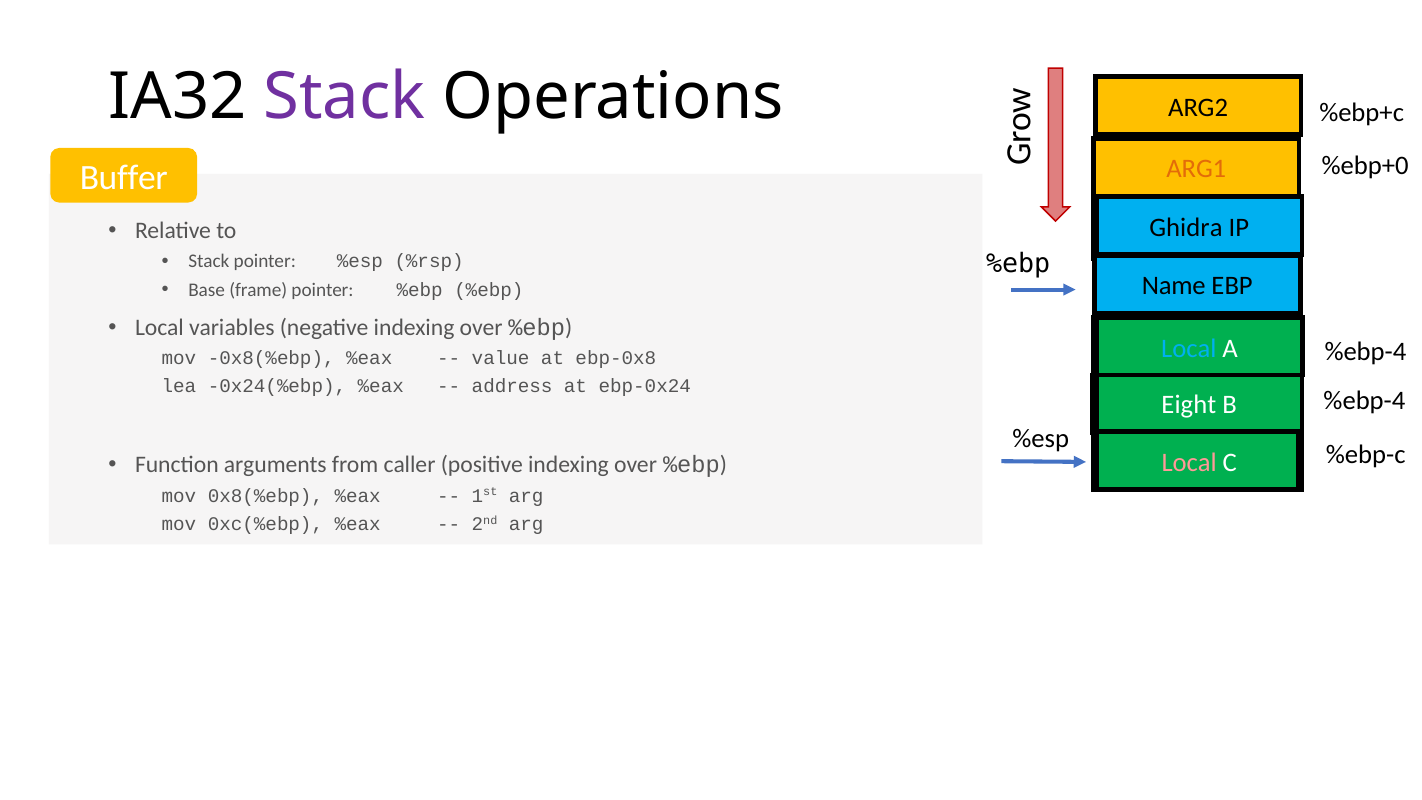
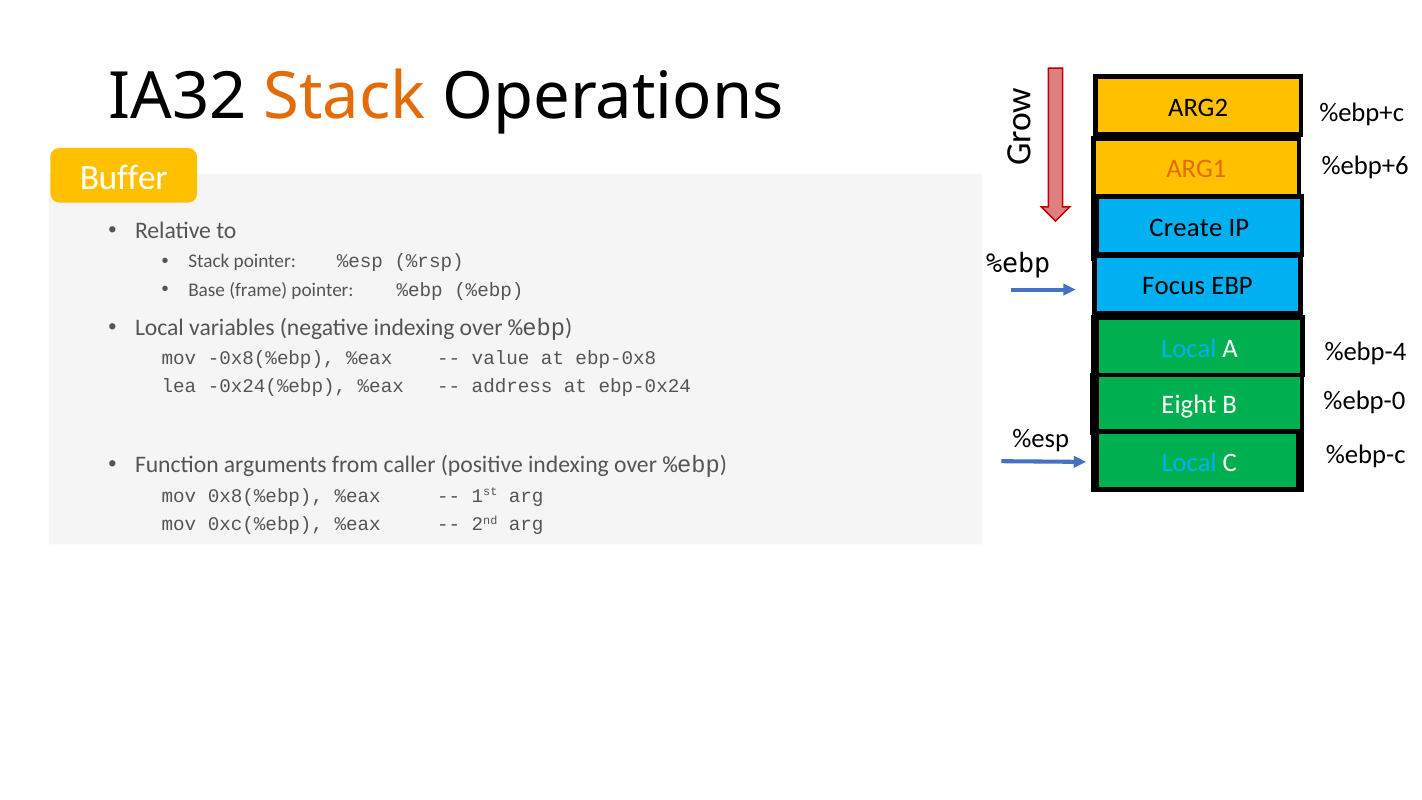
Stack at (345, 97) colour: purple -> orange
%ebp+0: %ebp+0 -> %ebp+6
Ghidra: Ghidra -> Create
Name: Name -> Focus
%ebp-4 at (1364, 401): %ebp-4 -> %ebp-0
Local at (1189, 463) colour: pink -> light blue
